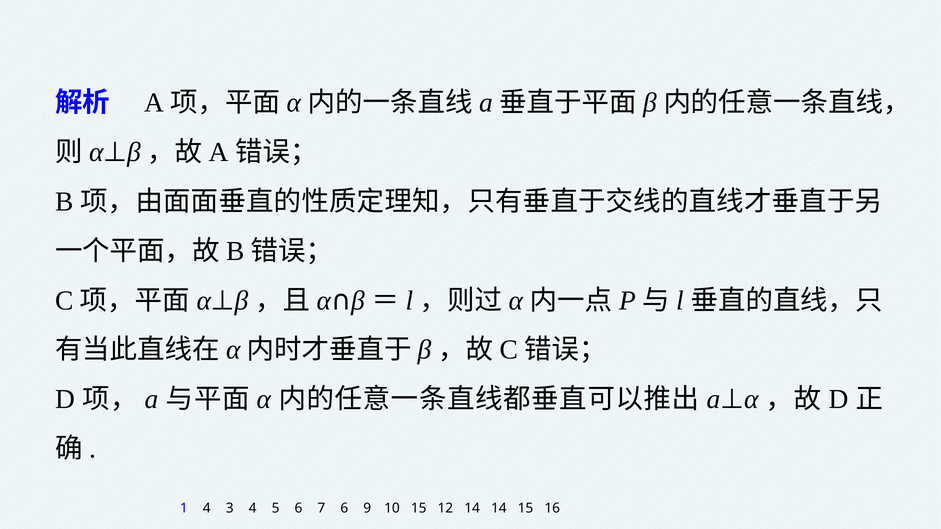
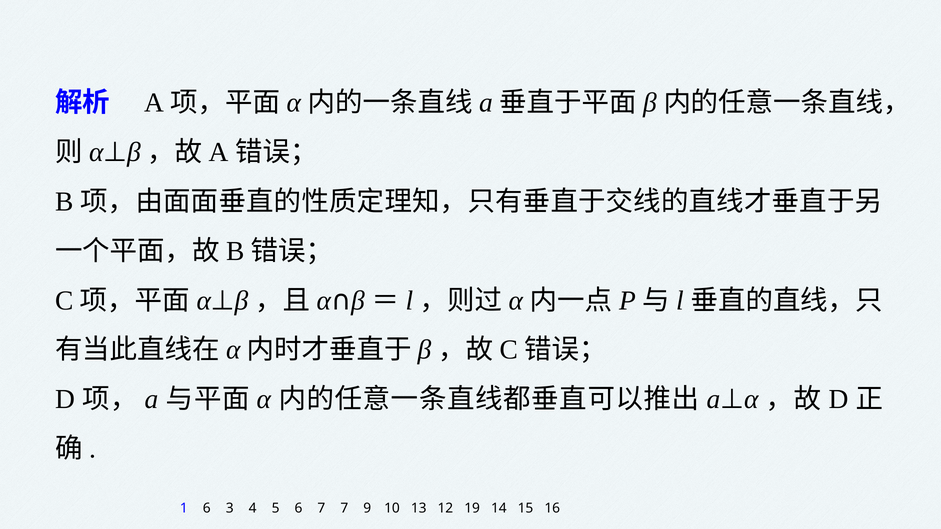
1 4: 4 -> 6
7 6: 6 -> 7
10 15: 15 -> 13
12 14: 14 -> 19
